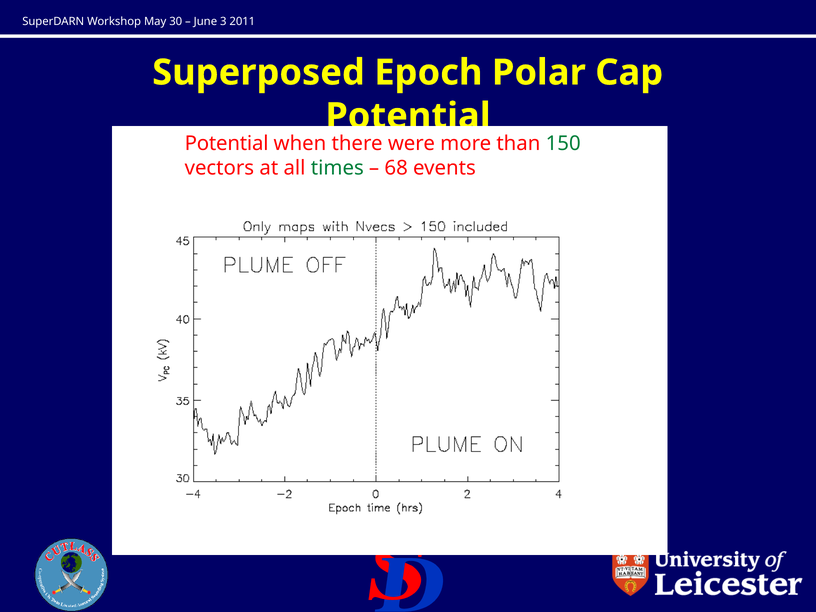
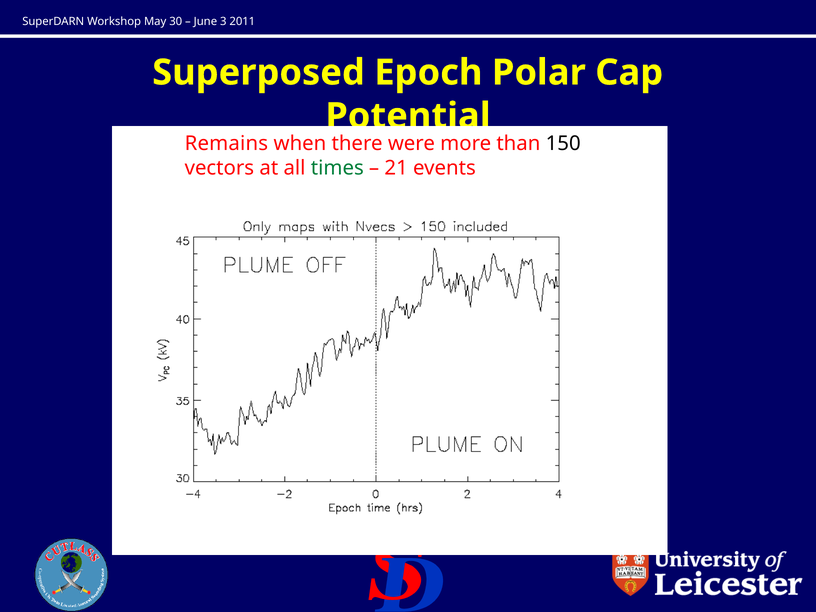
Potential at (227, 144): Potential -> Remains
150 colour: green -> black
68: 68 -> 21
